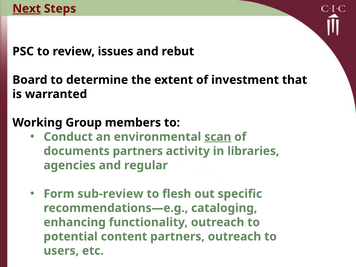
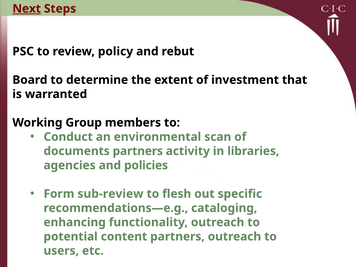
issues: issues -> policy
scan underline: present -> none
regular: regular -> policies
